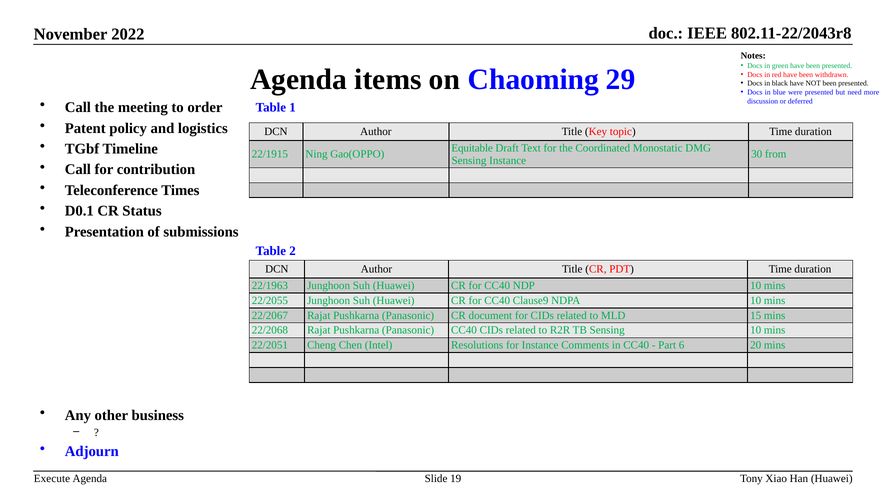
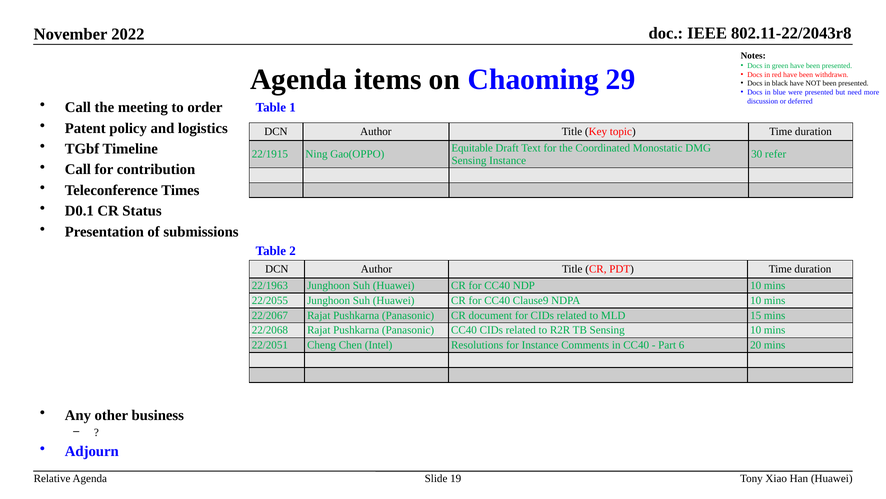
from: from -> refer
Execute: Execute -> Relative
